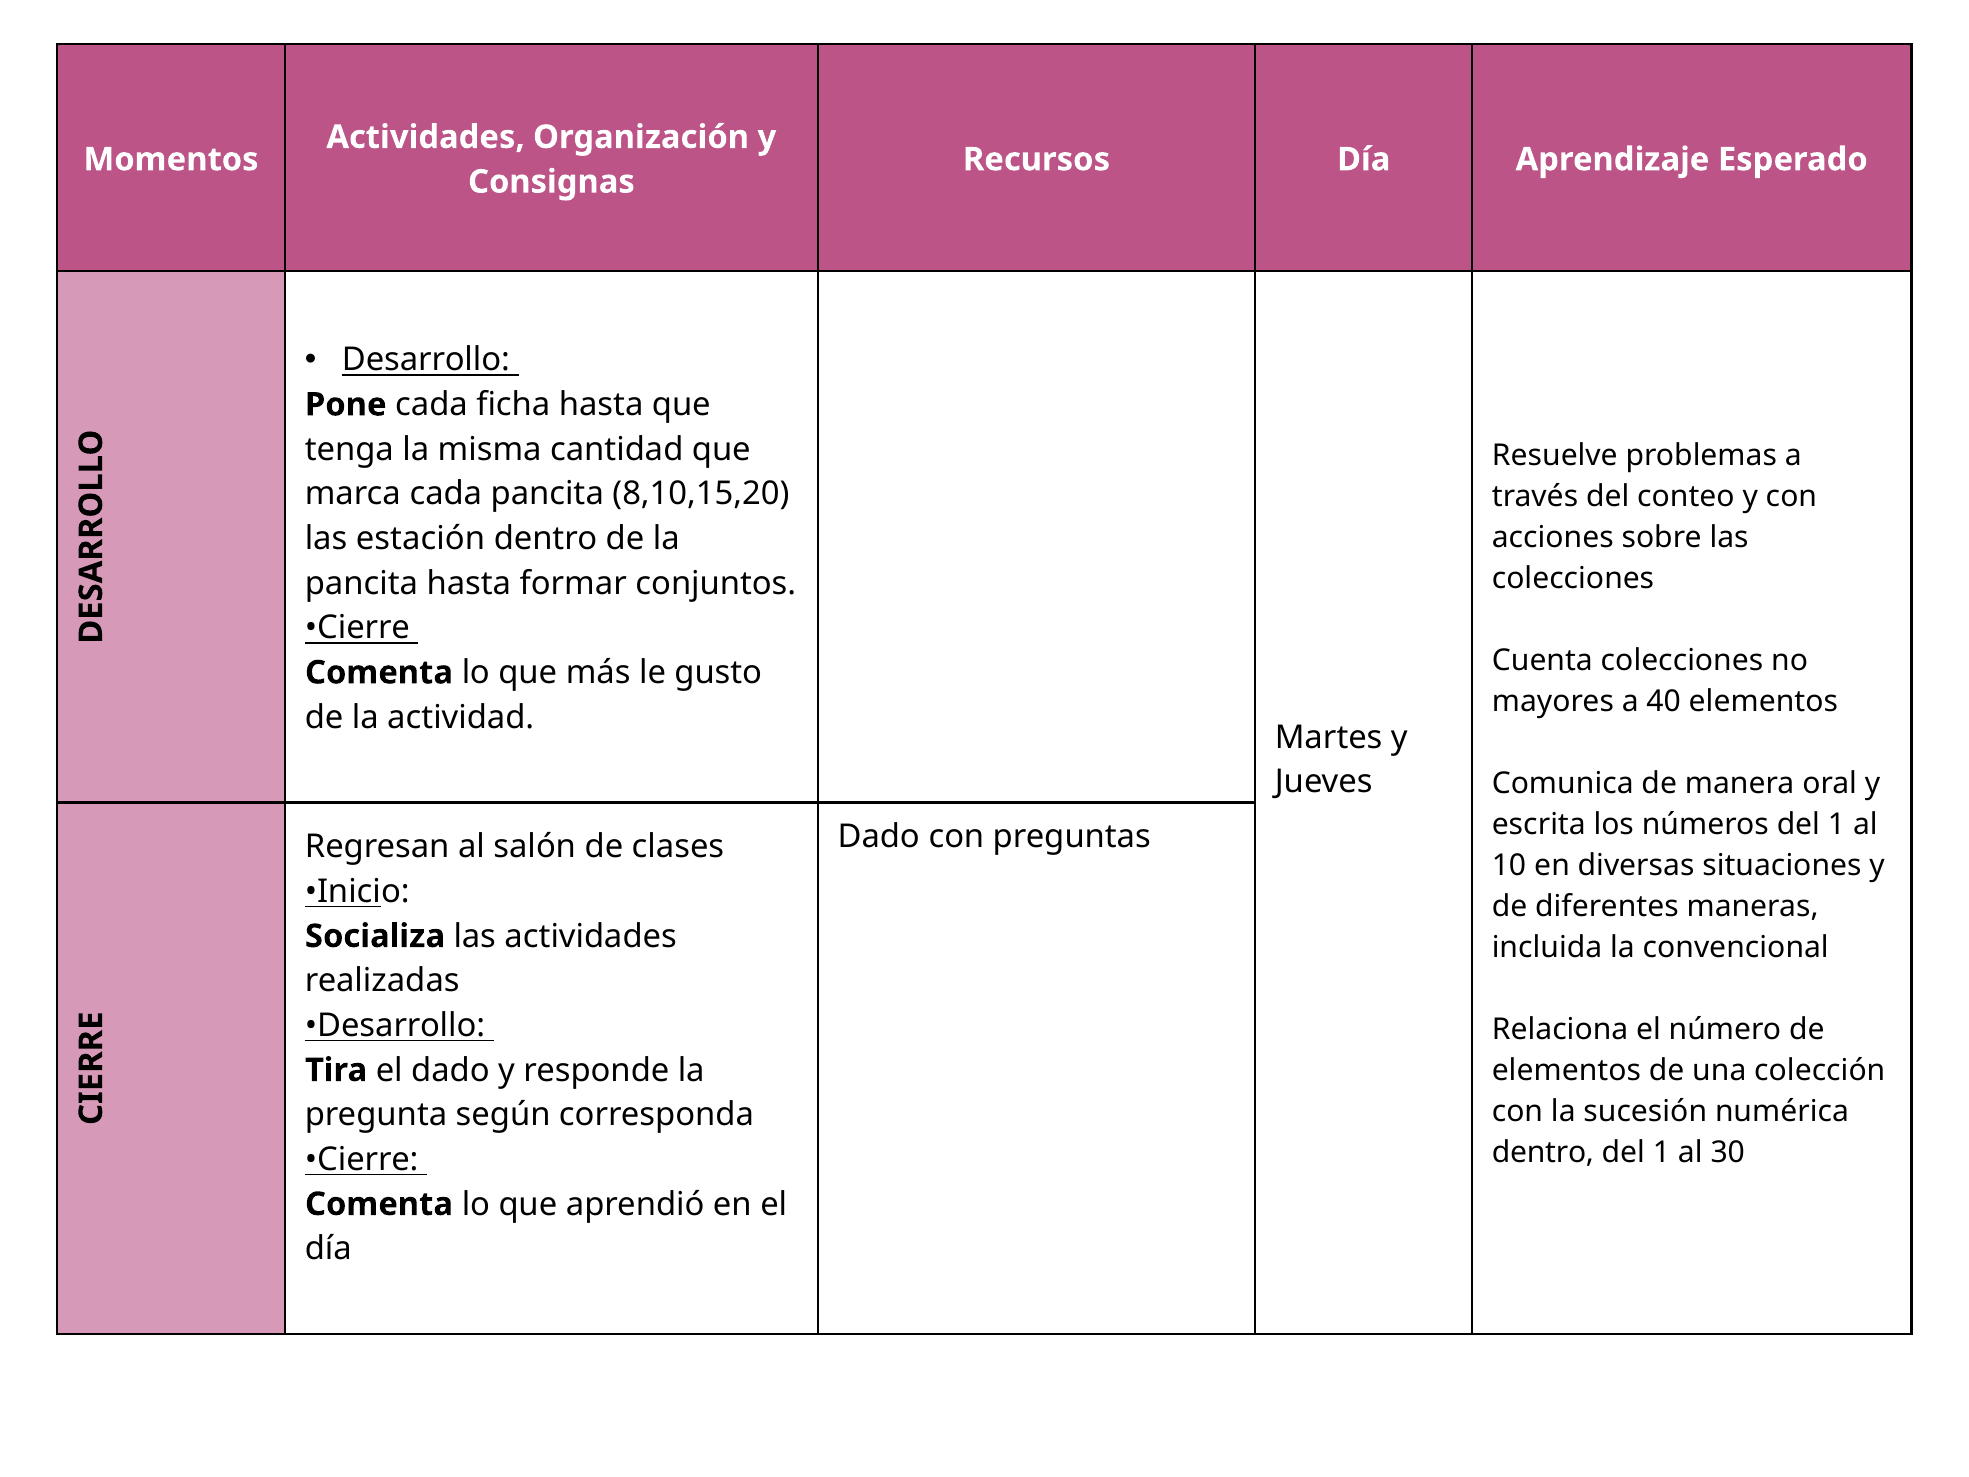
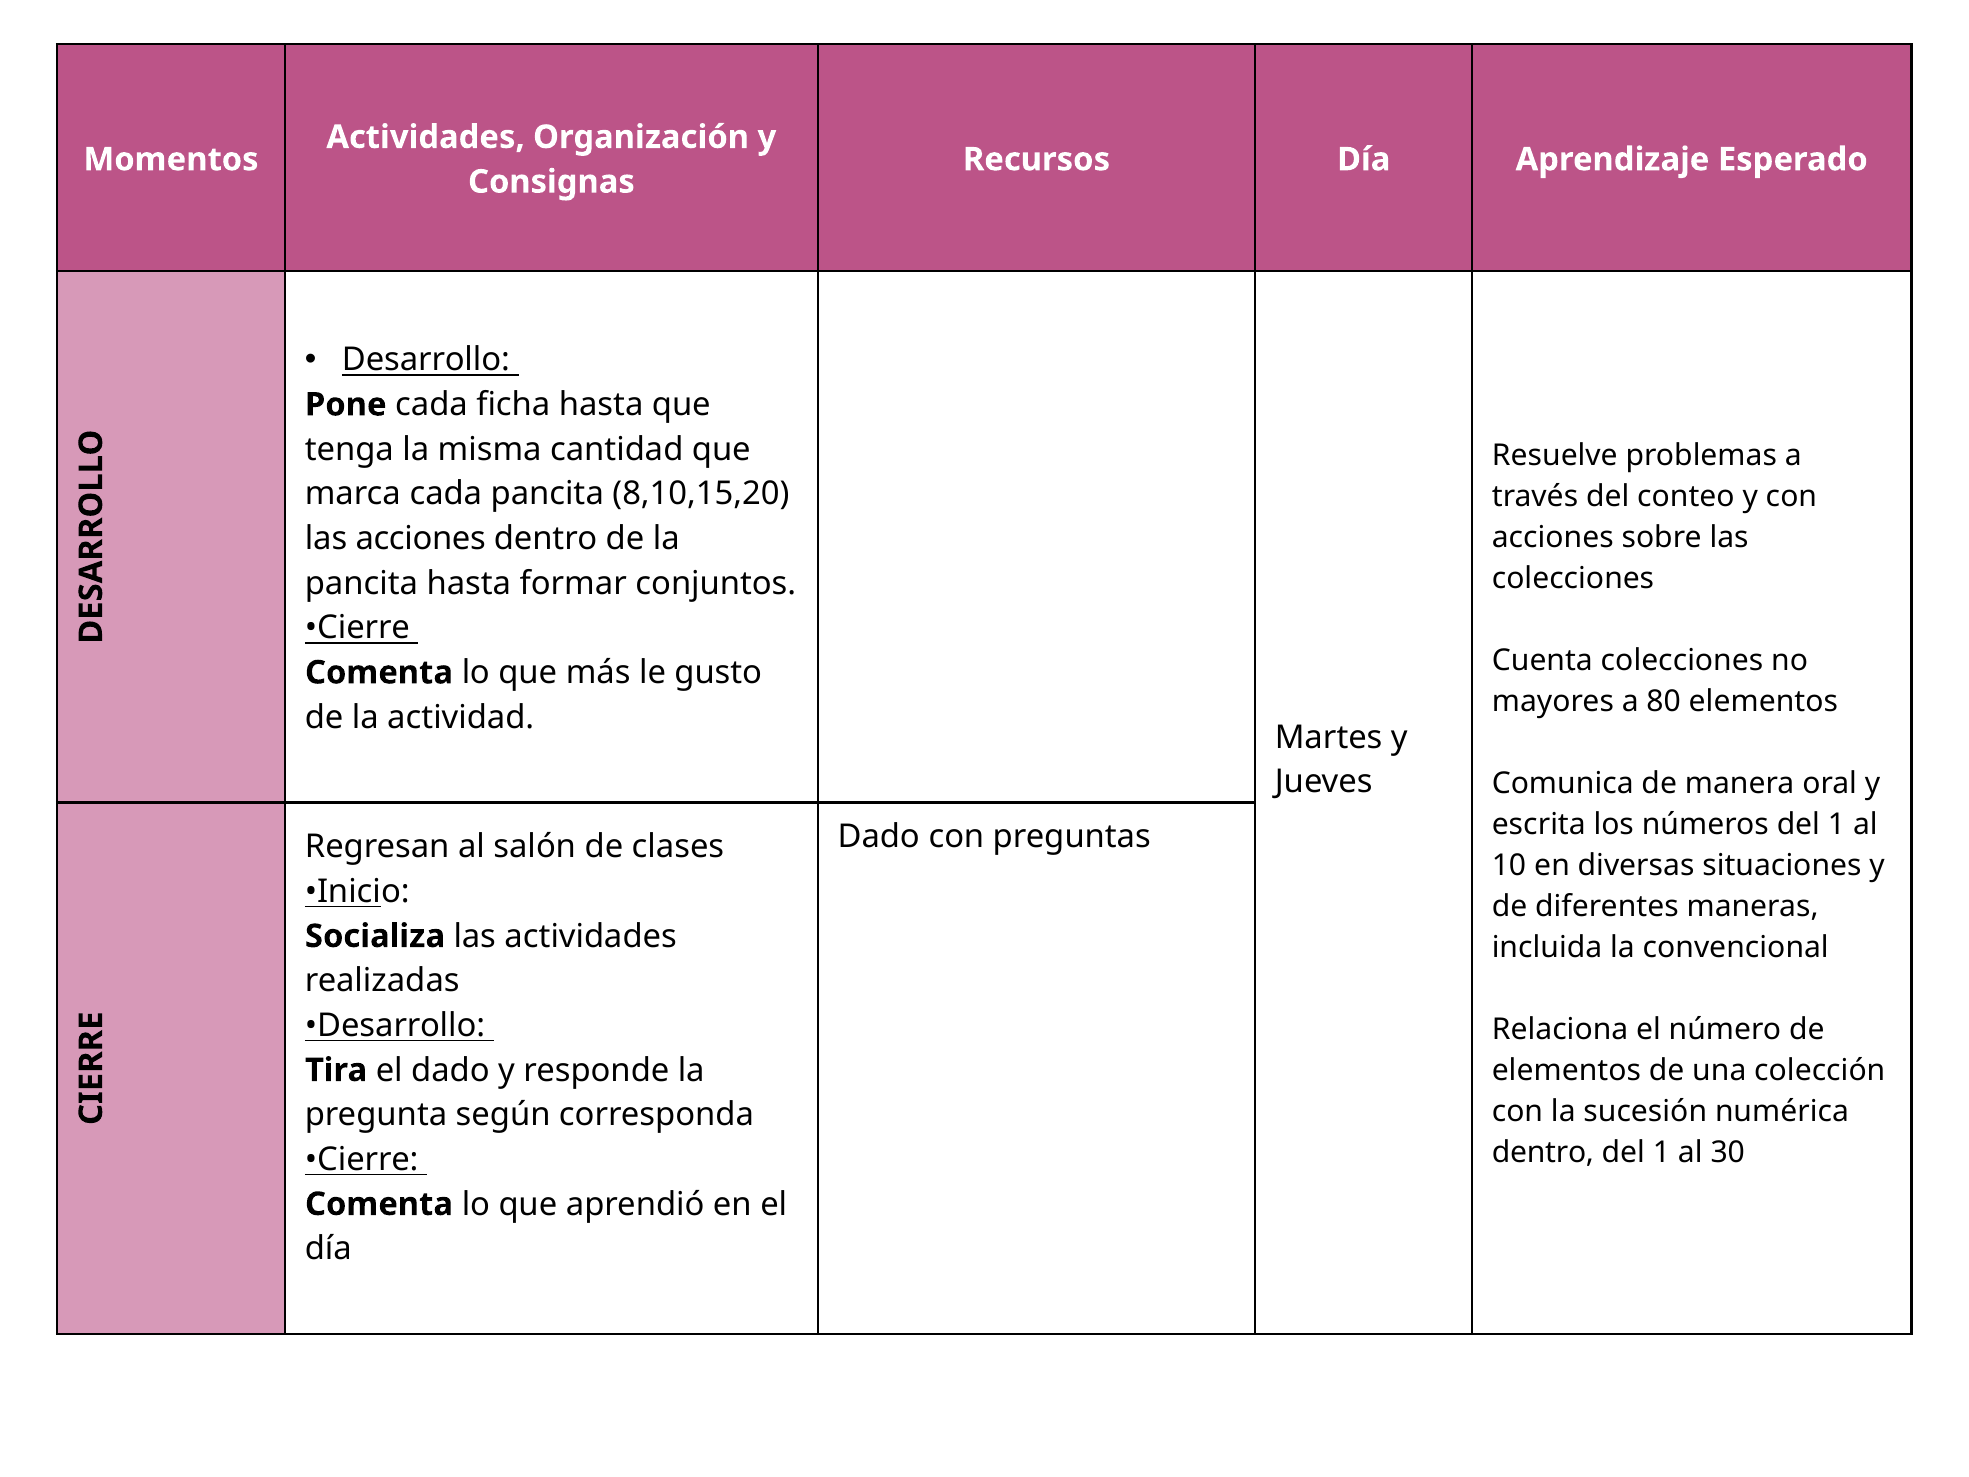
las estación: estación -> acciones
40: 40 -> 80
